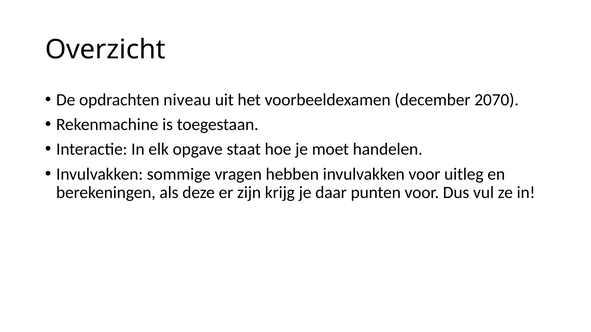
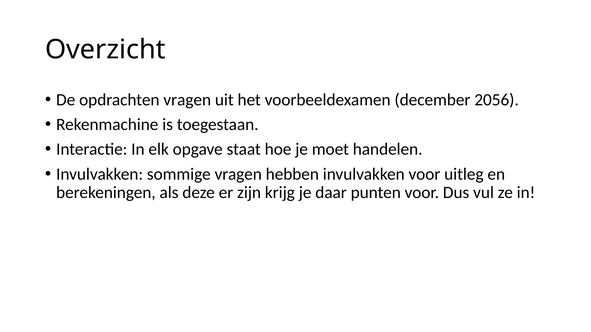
opdrachten niveau: niveau -> vragen
2070: 2070 -> 2056
